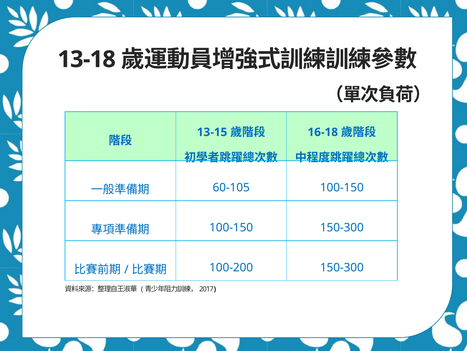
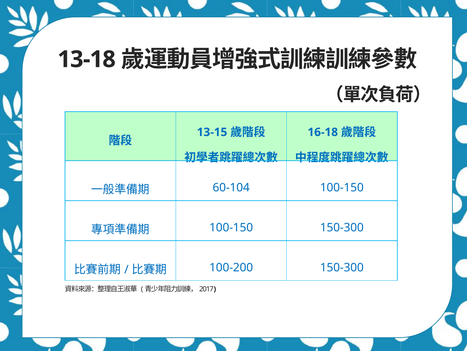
60-105: 60-105 -> 60-104
